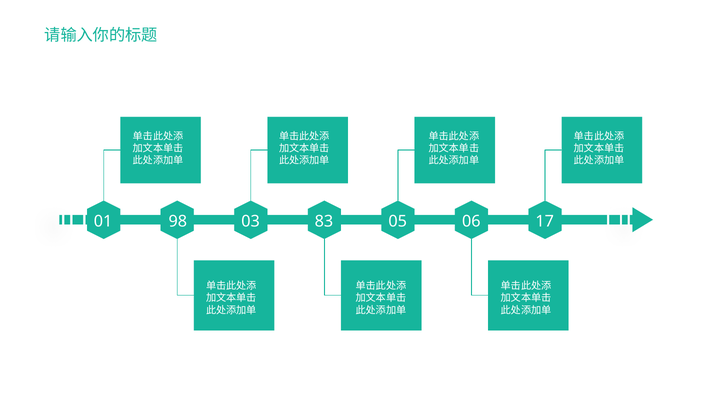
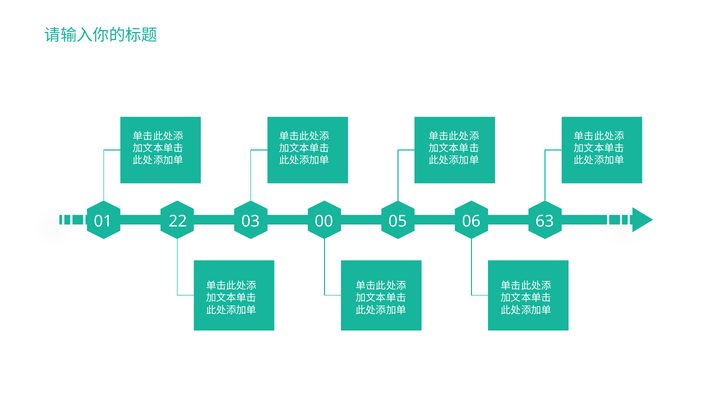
98: 98 -> 22
83: 83 -> 00
17: 17 -> 63
